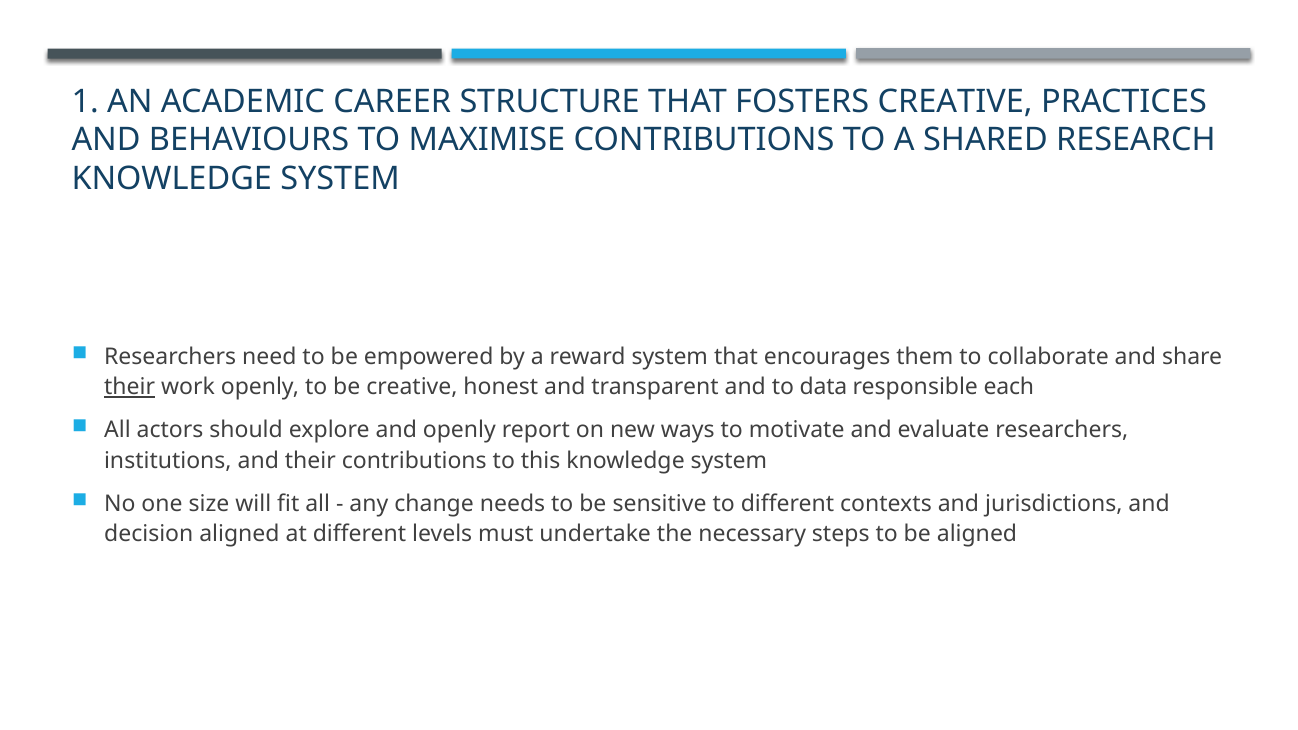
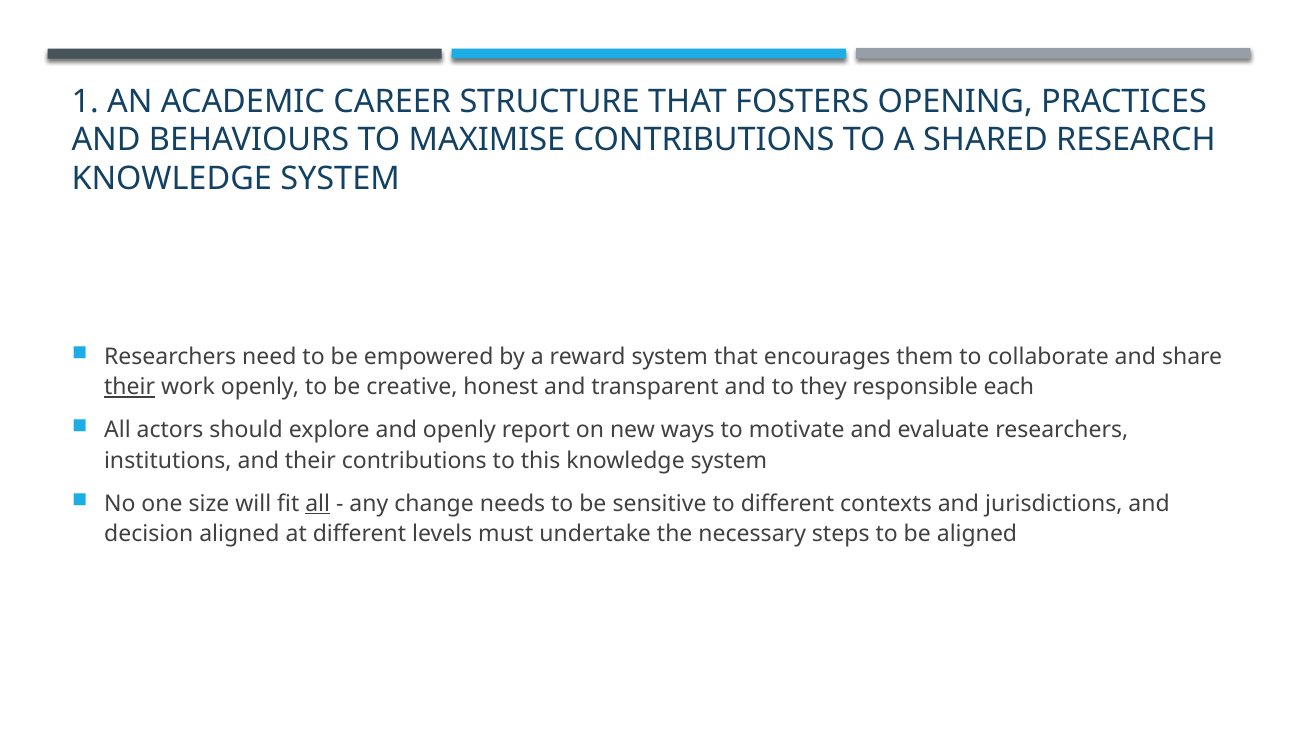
FOSTERS CREATIVE: CREATIVE -> OPENING
data: data -> they
all at (318, 504) underline: none -> present
